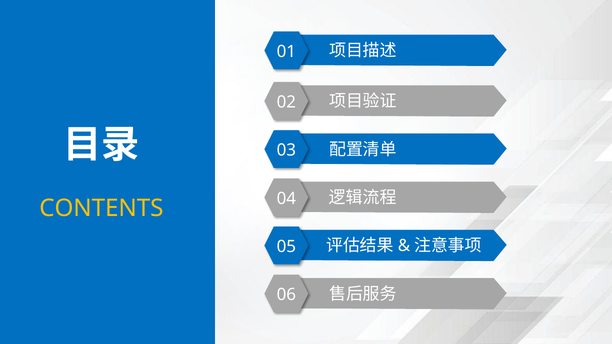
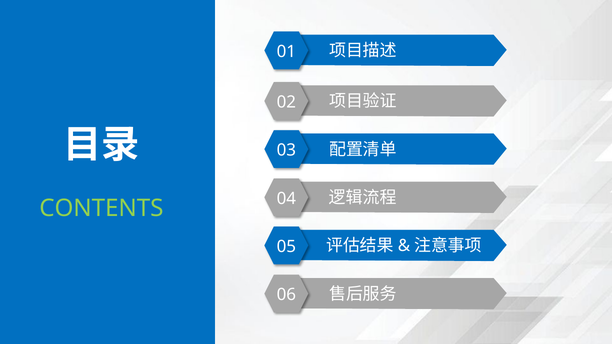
CONTENTS colour: yellow -> light green
